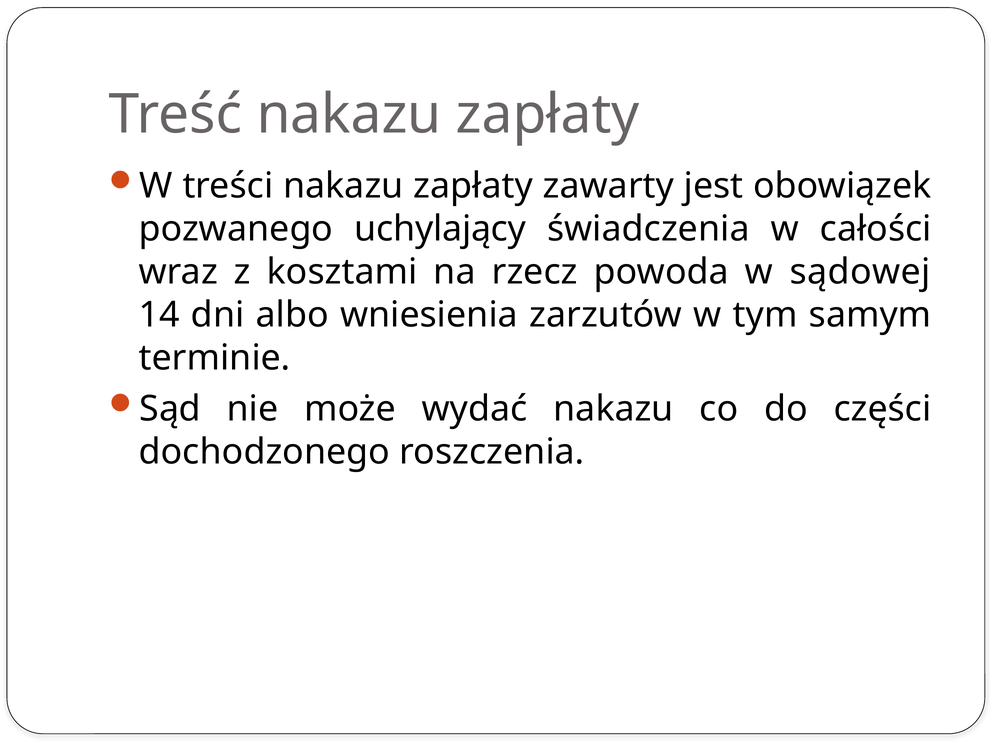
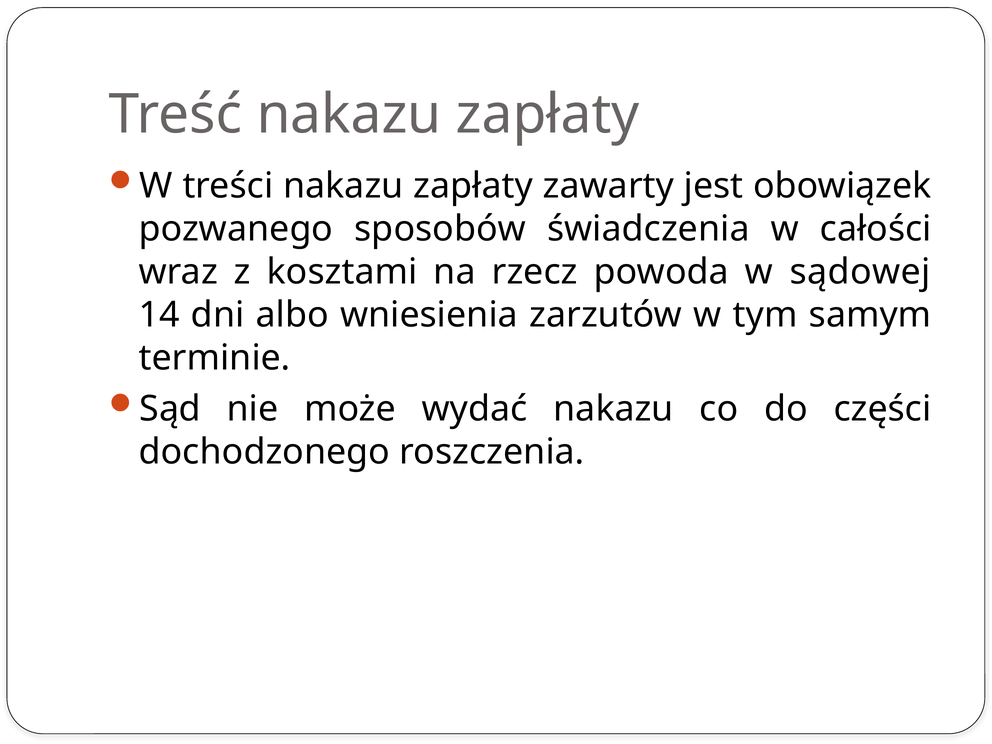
uchylający: uchylający -> sposobów
